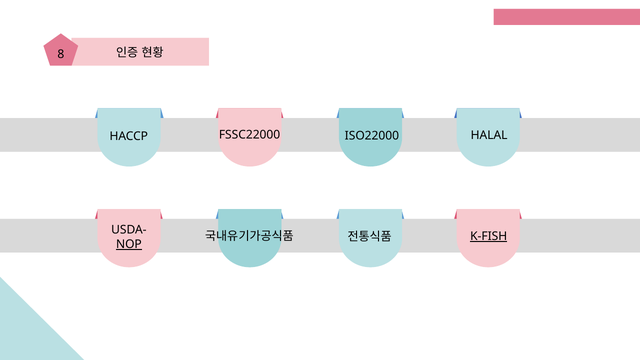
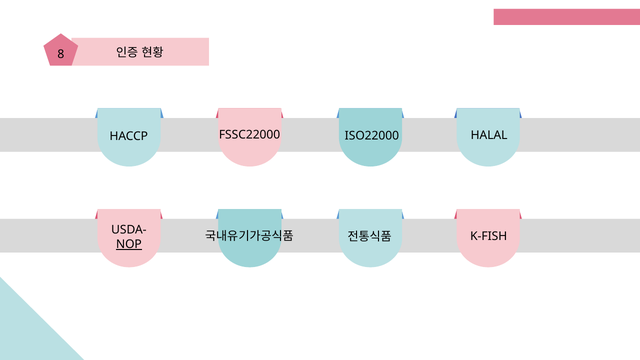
K-FISH underline: present -> none
